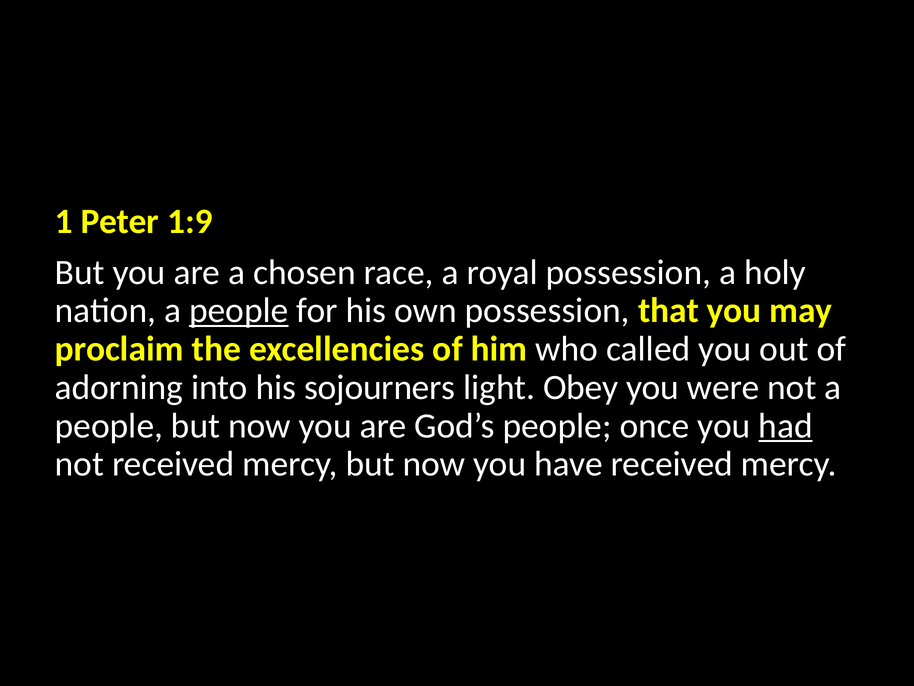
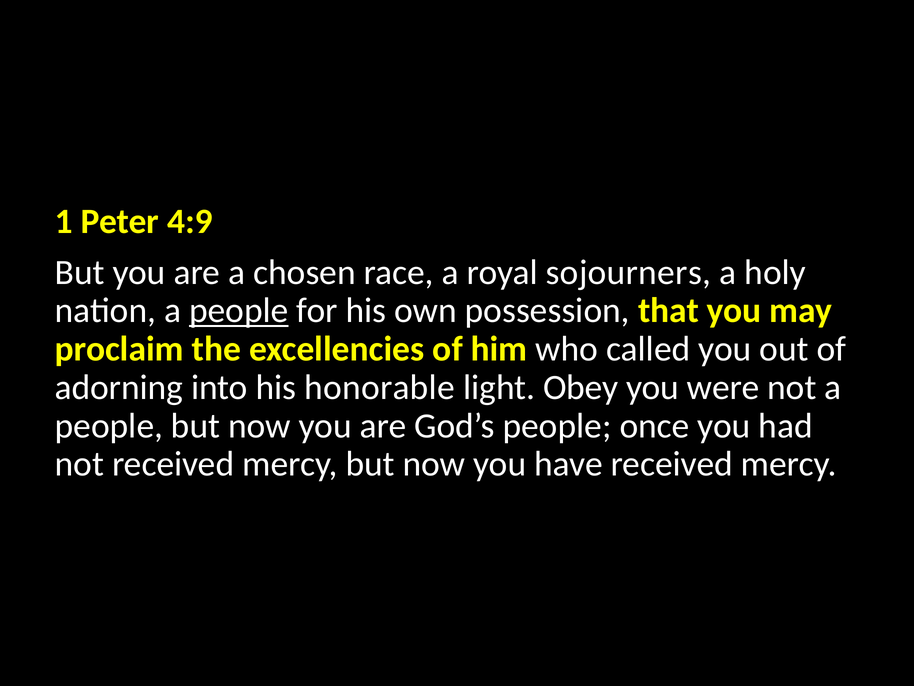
1:9: 1:9 -> 4:9
royal possession: possession -> sojourners
sojourners: sojourners -> honorable
had underline: present -> none
